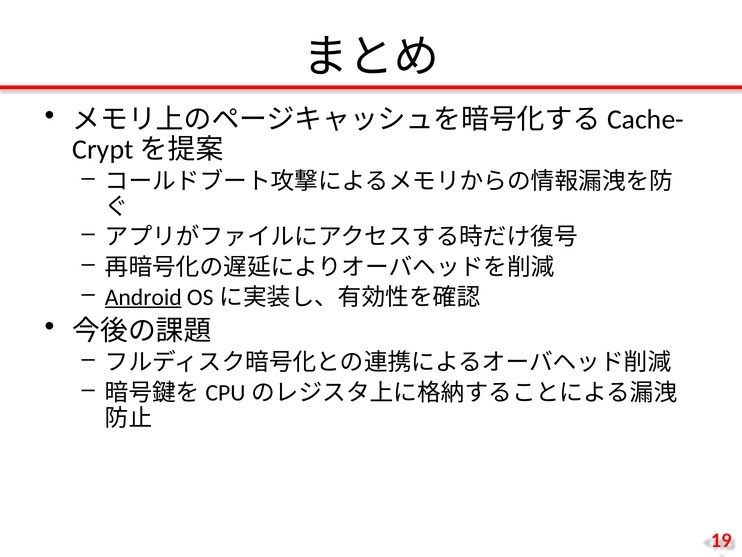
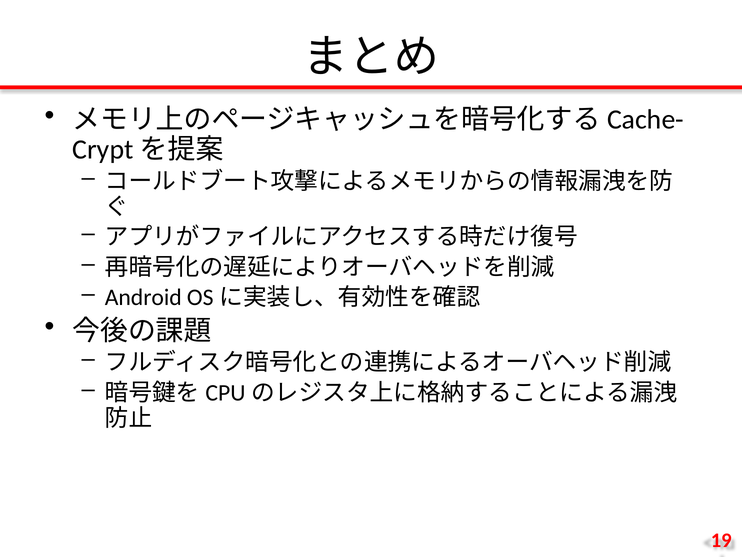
Android underline: present -> none
